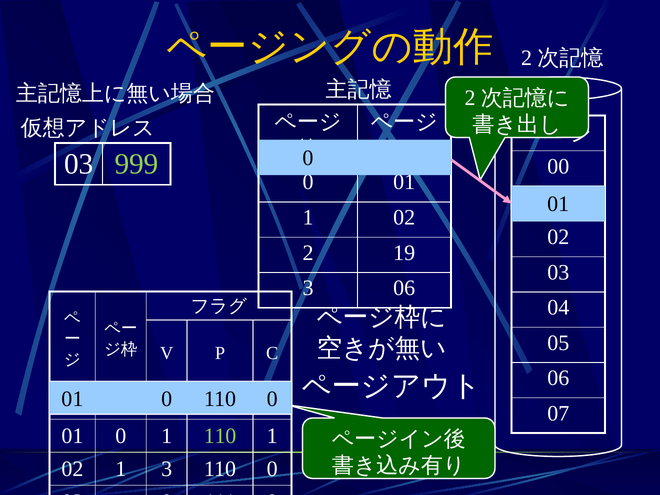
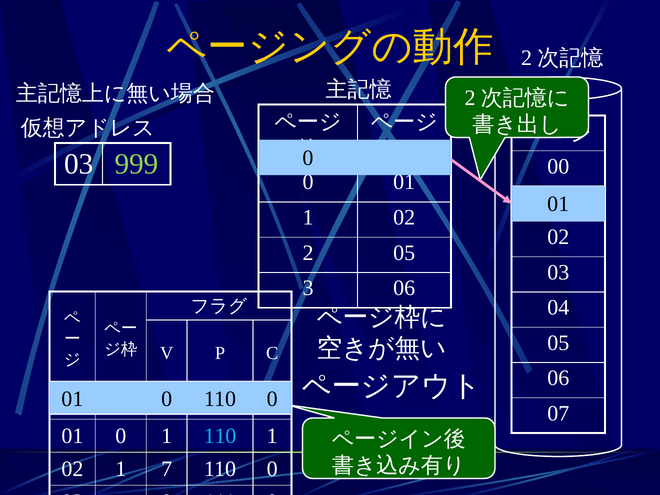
2 19: 19 -> 05
110 at (220, 436) colour: light green -> light blue
1 3: 3 -> 7
